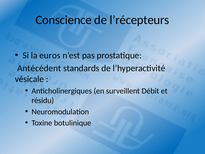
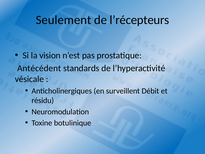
Conscience: Conscience -> Seulement
euros: euros -> vision
